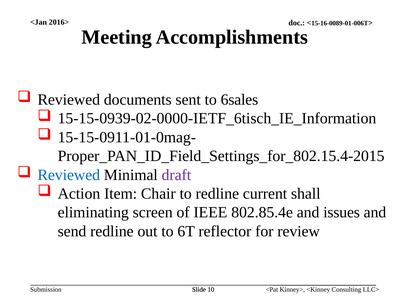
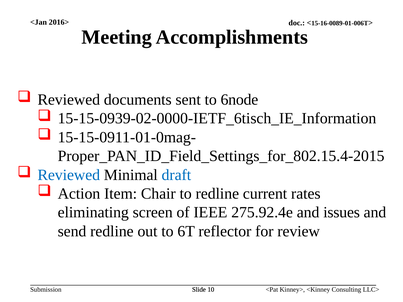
6sales: 6sales -> 6node
draft colour: purple -> blue
shall: shall -> rates
802.85.4e: 802.85.4e -> 275.92.4e
